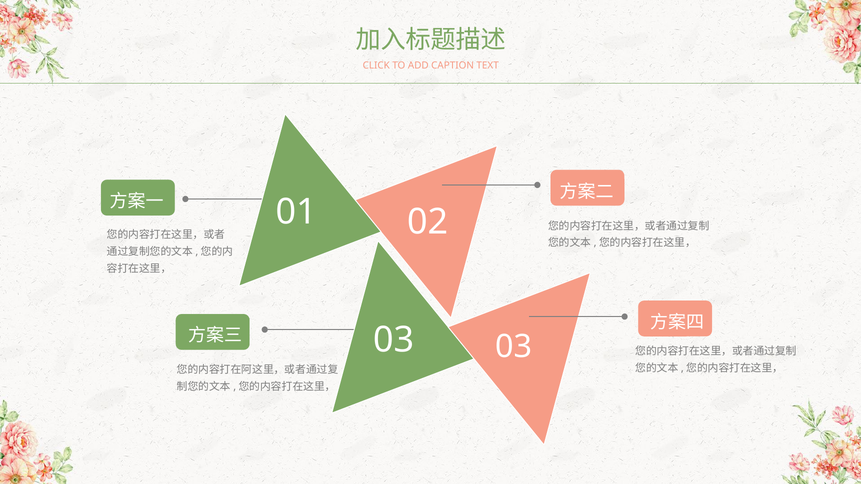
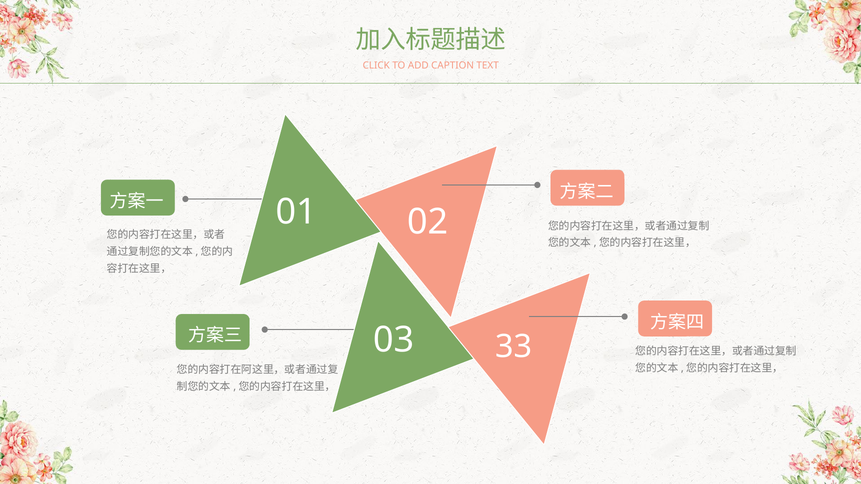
03 03: 03 -> 33
